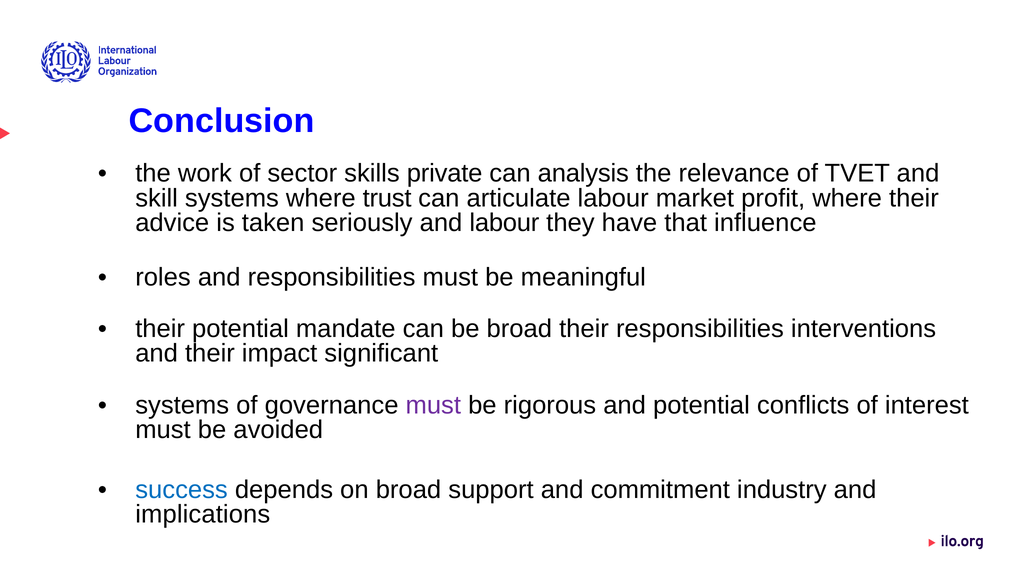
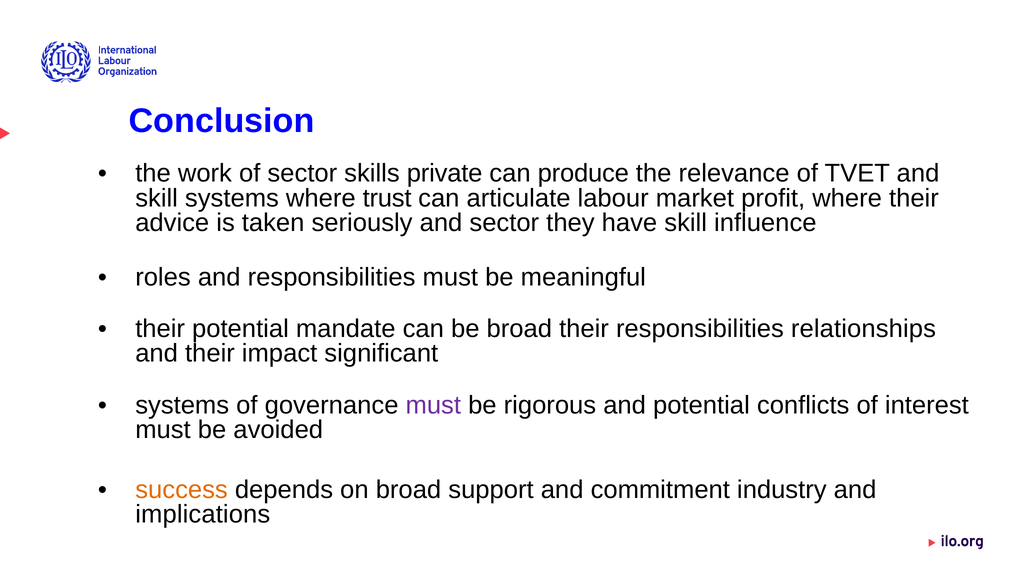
analysis: analysis -> produce
and labour: labour -> sector
have that: that -> skill
interventions: interventions -> relationships
success colour: blue -> orange
